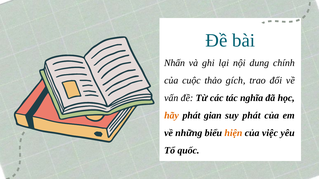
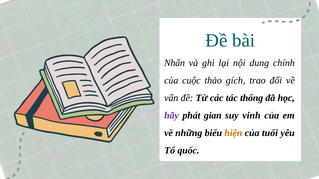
nghĩa: nghĩa -> thống
hãy colour: orange -> purple
suy phát: phát -> vinh
việc: việc -> tuổi
